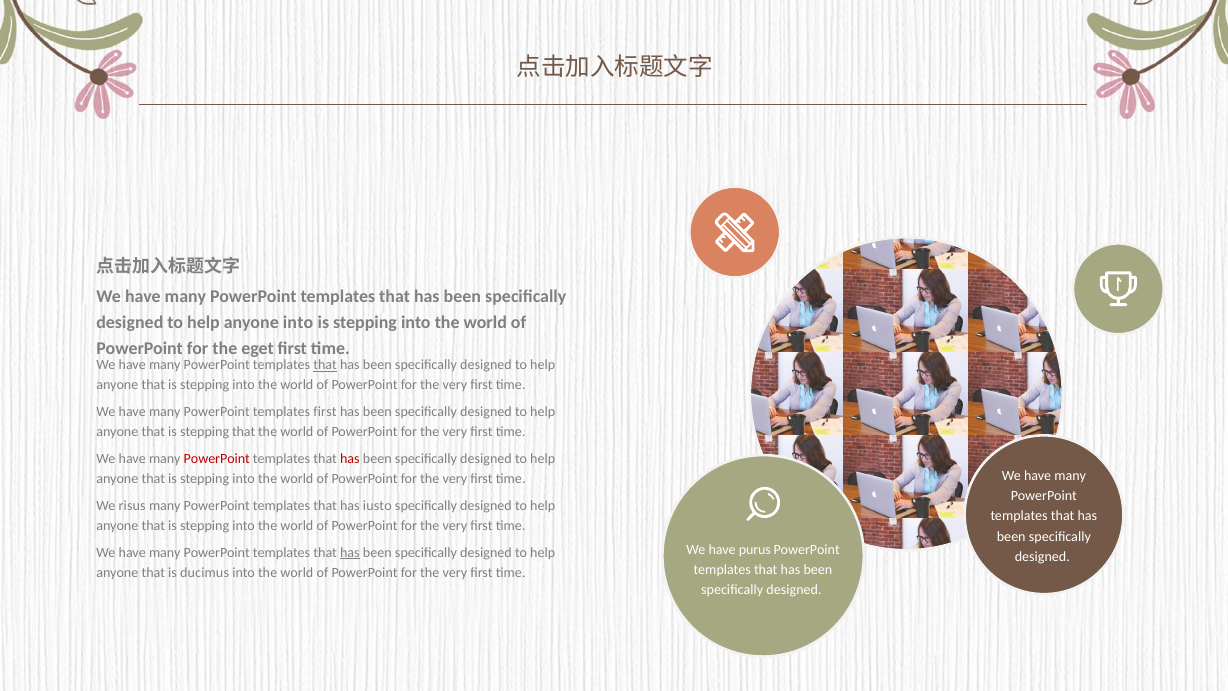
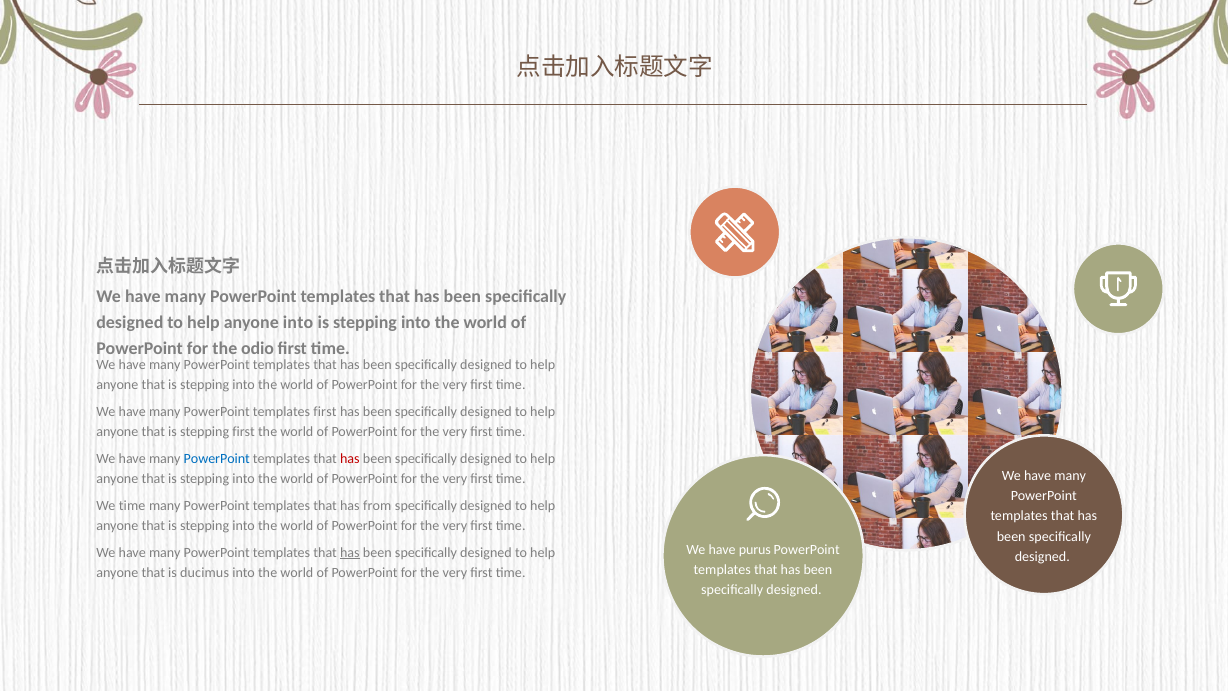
eget: eget -> odio
that at (325, 365) underline: present -> none
stepping that: that -> first
PowerPoint at (217, 459) colour: red -> blue
We risus: risus -> time
iusto: iusto -> from
